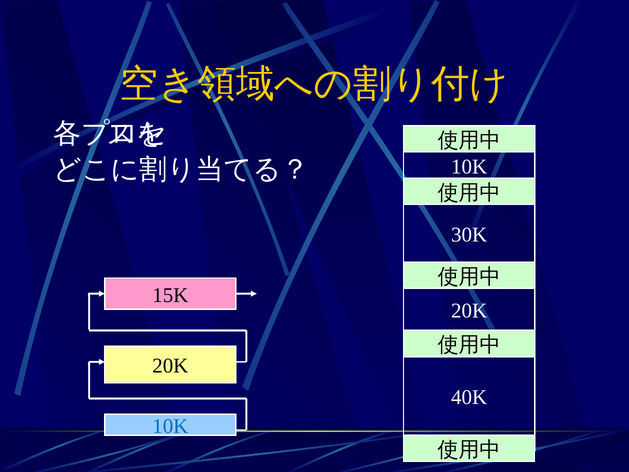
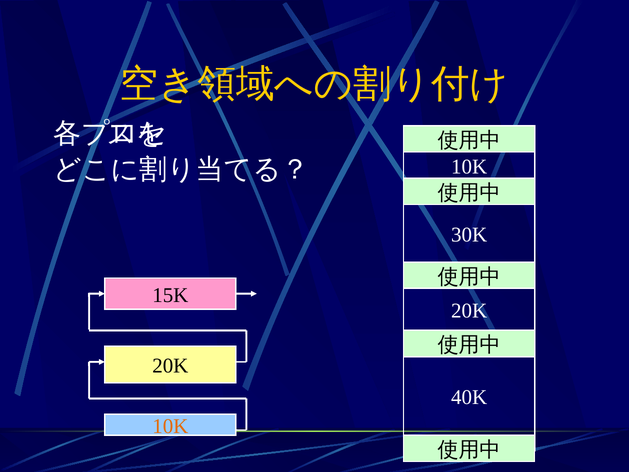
10K at (170, 426) colour: blue -> orange
